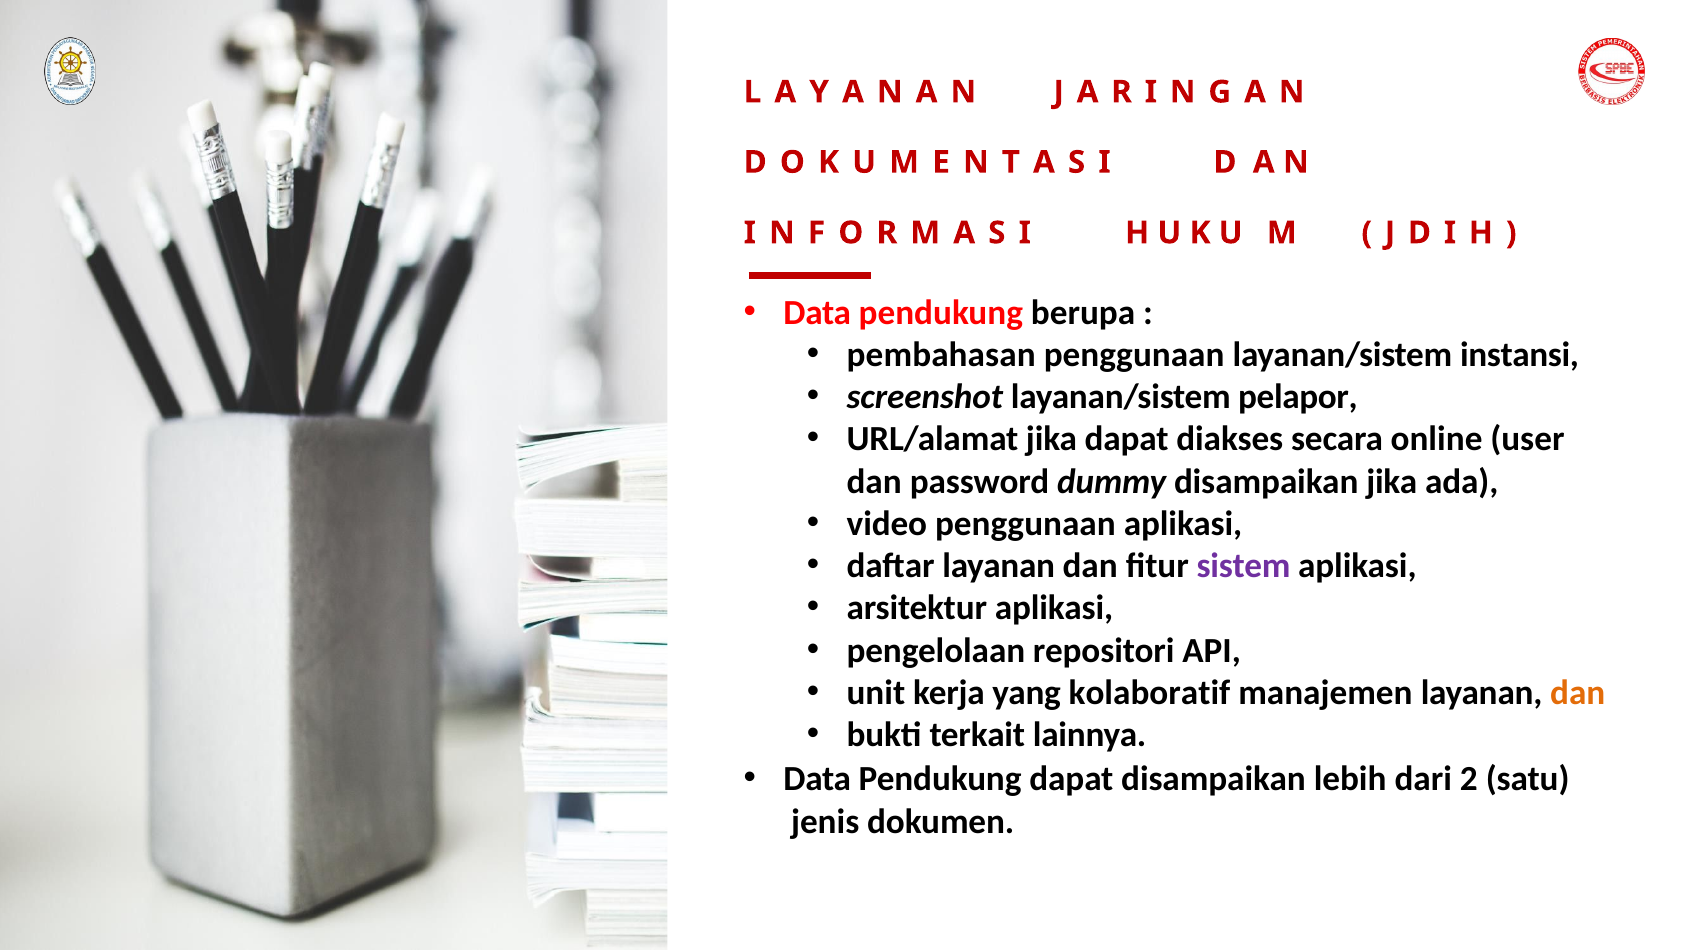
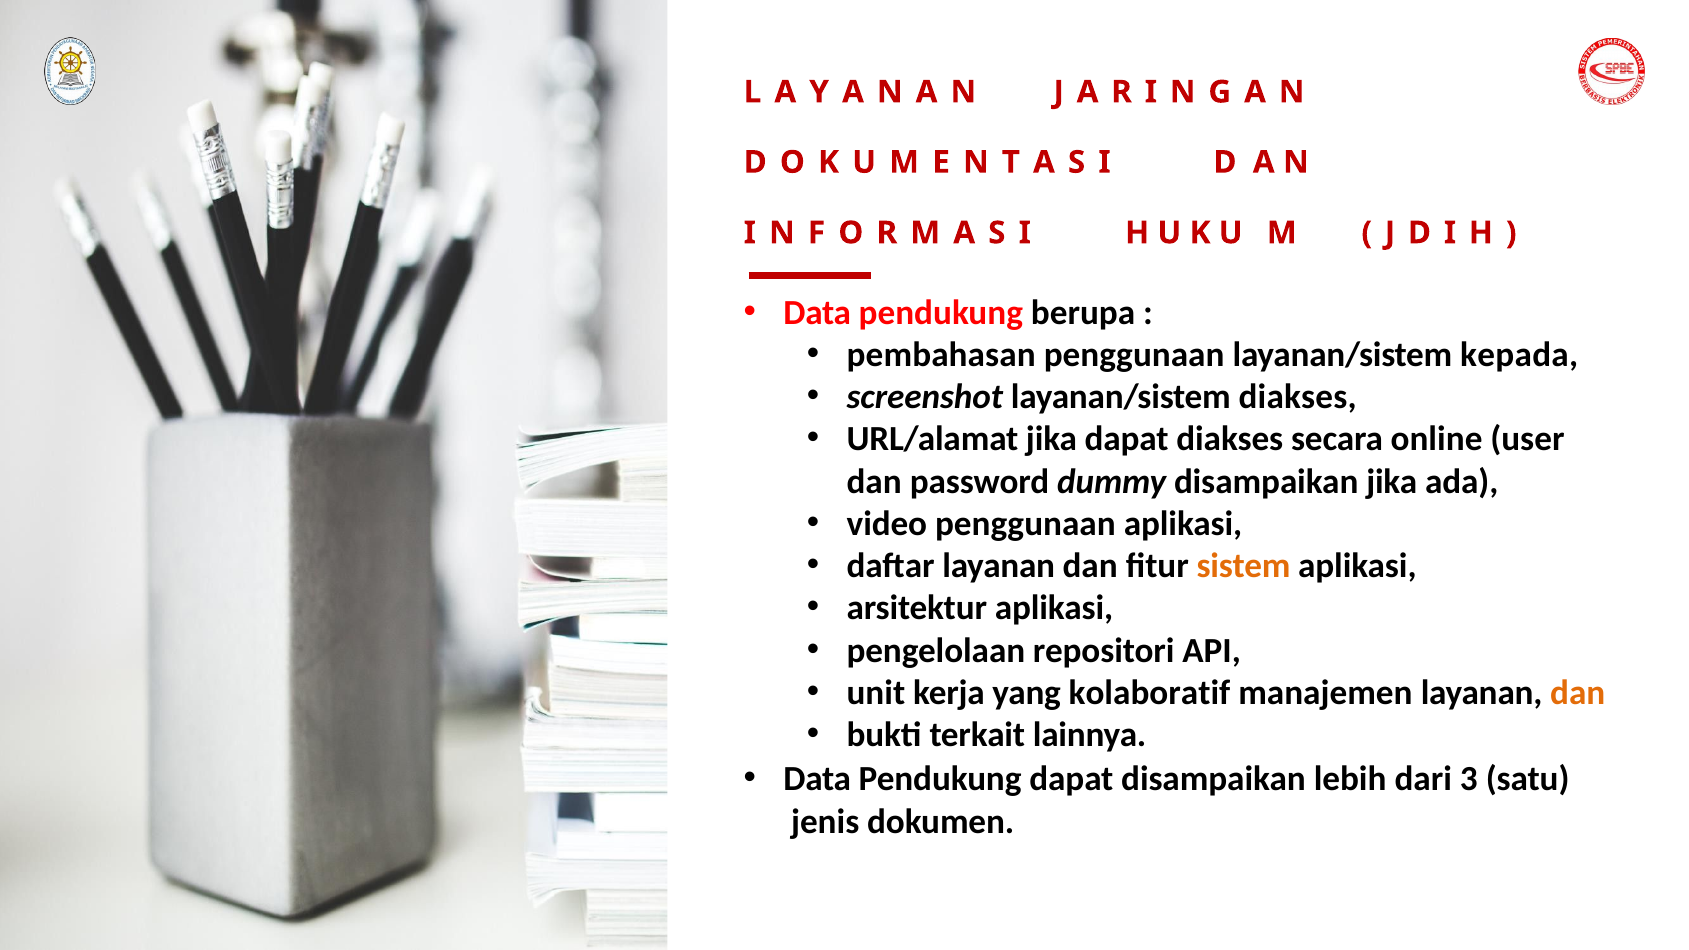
instansi: instansi -> kepada
layanan/sistem pelapor: pelapor -> diakses
sistem colour: purple -> orange
2: 2 -> 3
